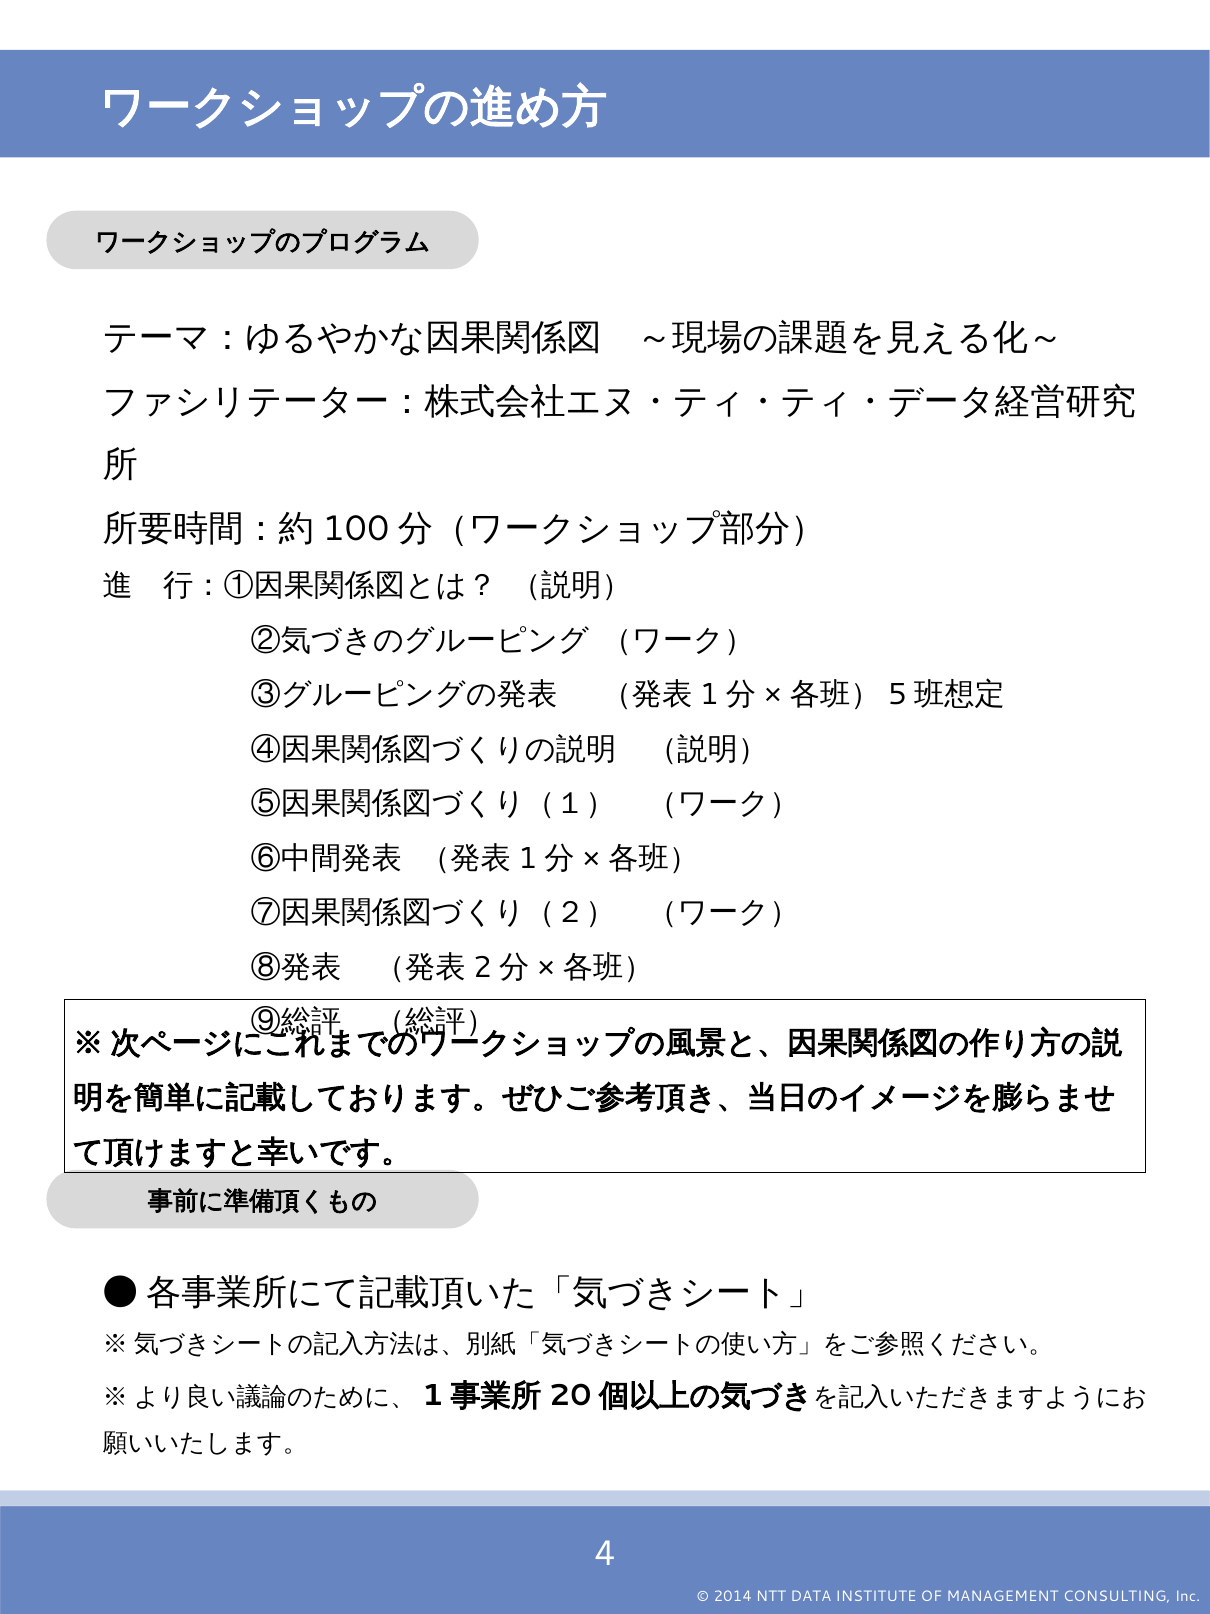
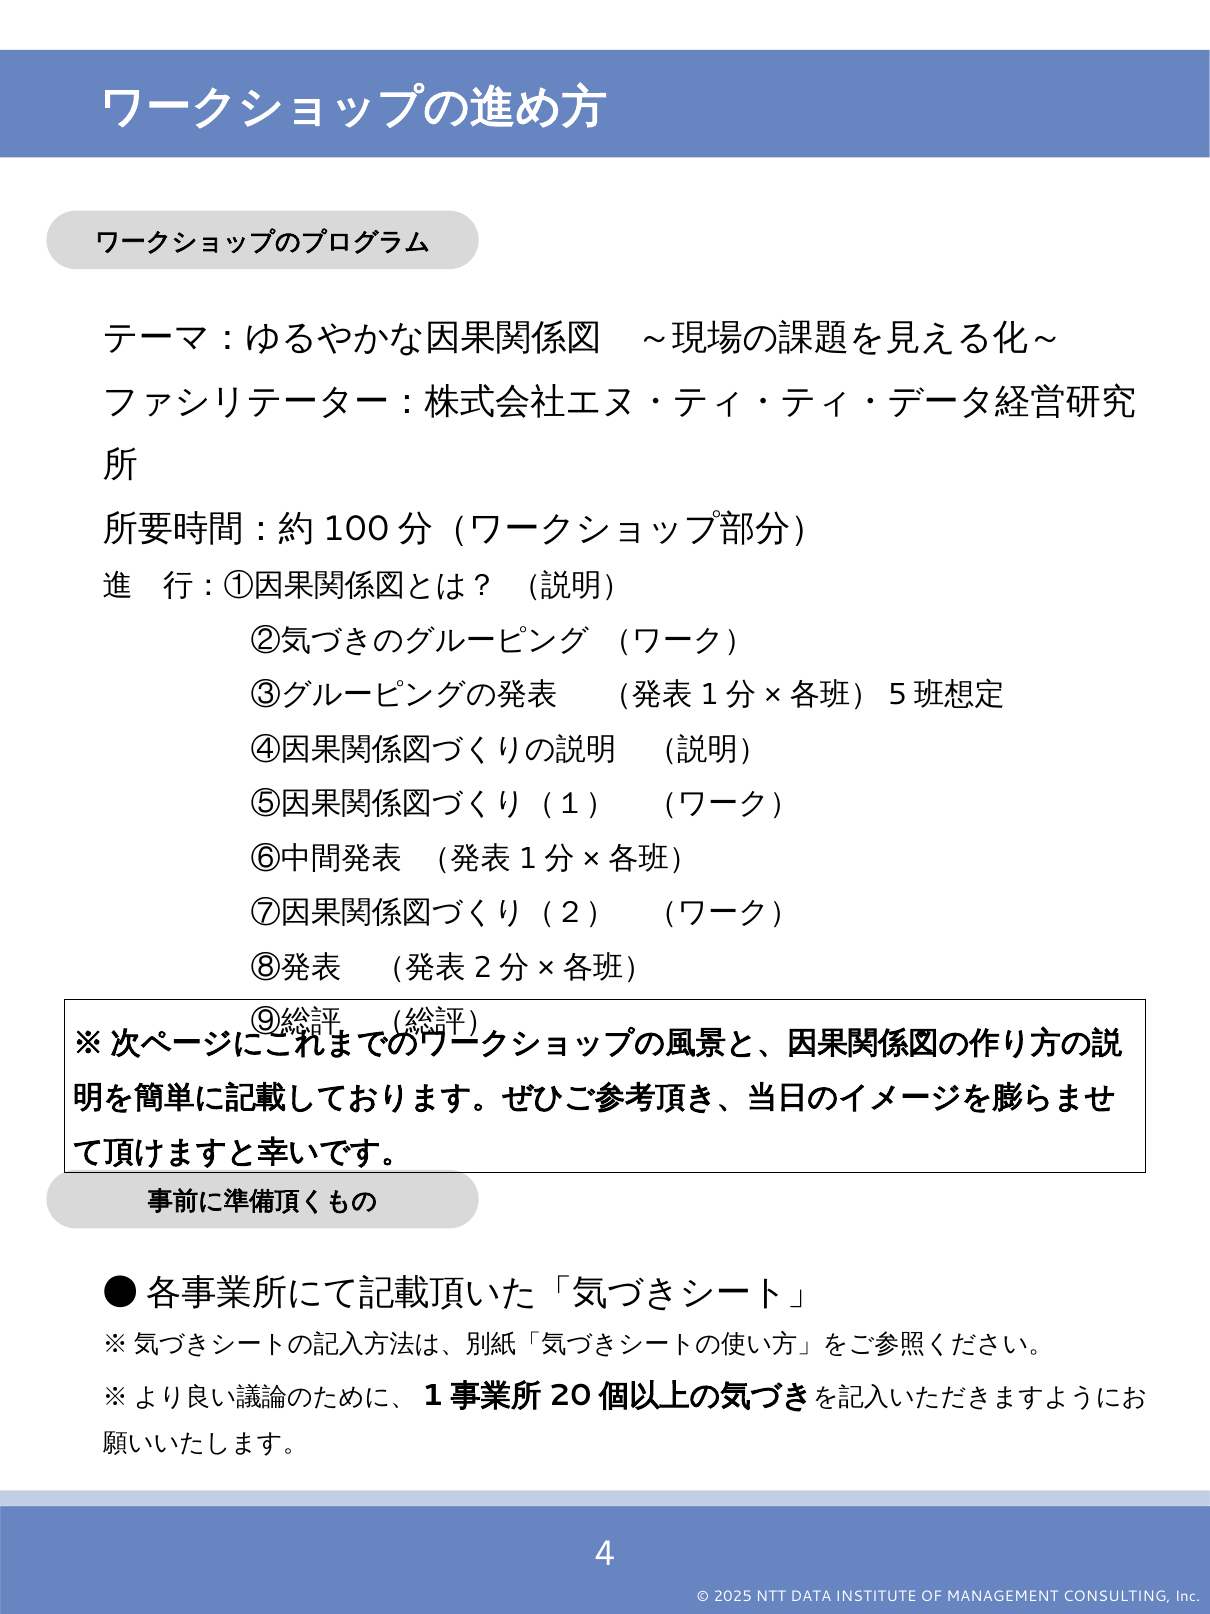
2014: 2014 -> 2025
